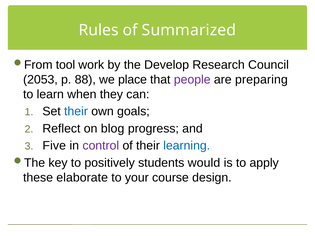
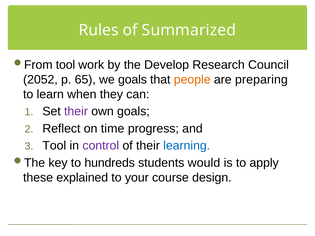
2053: 2053 -> 2052
88: 88 -> 65
we place: place -> goals
people colour: purple -> orange
their at (76, 111) colour: blue -> purple
blog: blog -> time
Five at (54, 146): Five -> Tool
positively: positively -> hundreds
elaborate: elaborate -> explained
